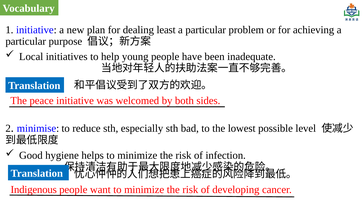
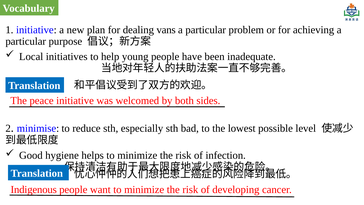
least: least -> vans
